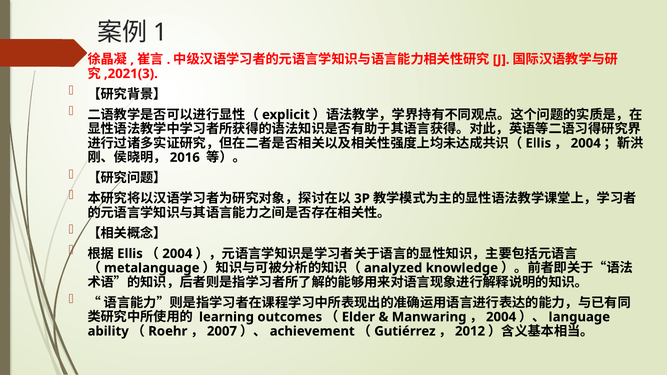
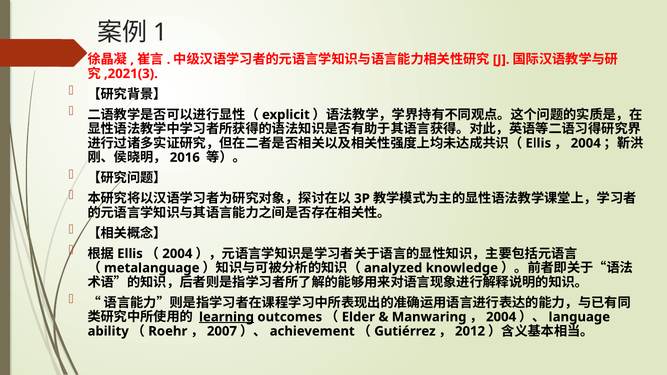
learning underline: none -> present
